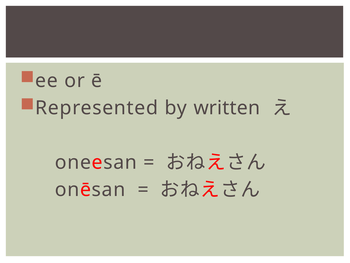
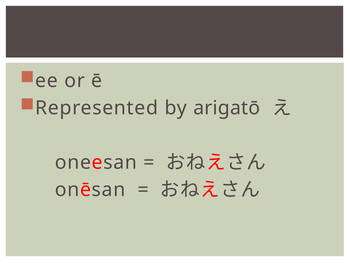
written: written -> arigatō
